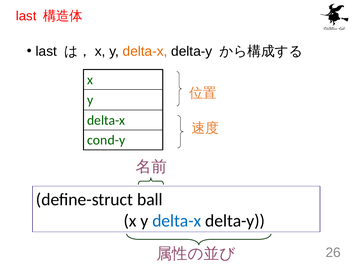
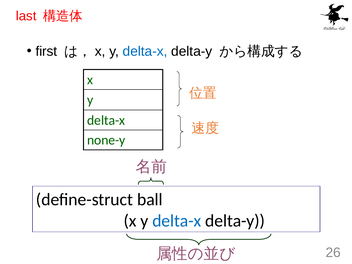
last at (46, 51): last -> first
delta-x at (145, 51) colour: orange -> blue
cond-y: cond-y -> none-y
